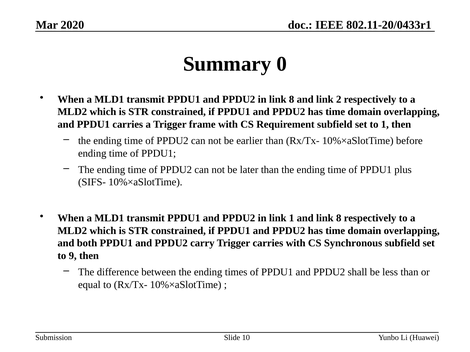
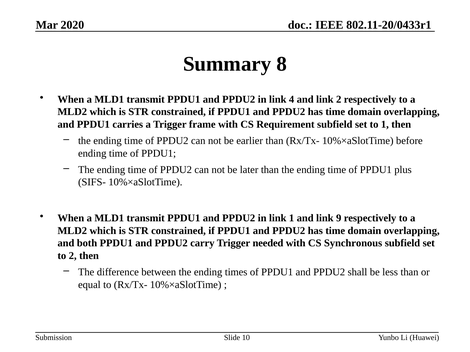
0: 0 -> 8
in link 8: 8 -> 4
and link 8: 8 -> 9
Trigger carries: carries -> needed
to 9: 9 -> 2
